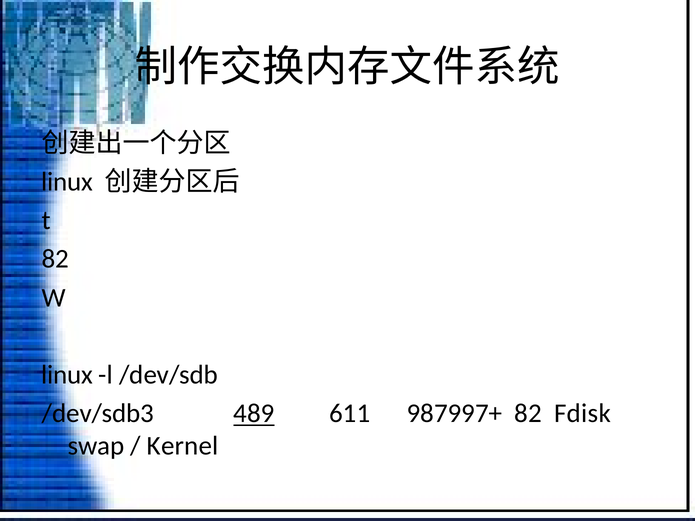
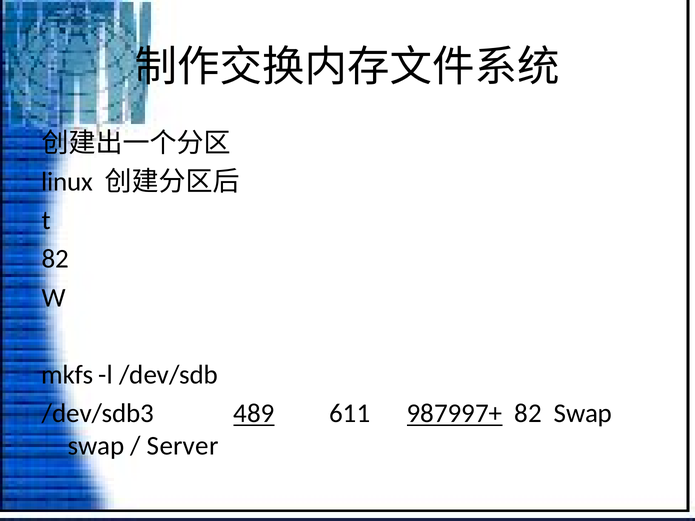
linux at (67, 375): linux -> mkfs
987997+ underline: none -> present
82 Fdisk: Fdisk -> Swap
Kernel: Kernel -> Server
